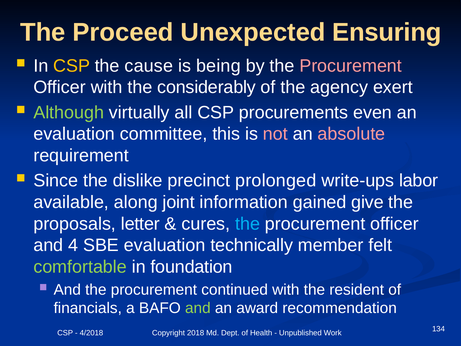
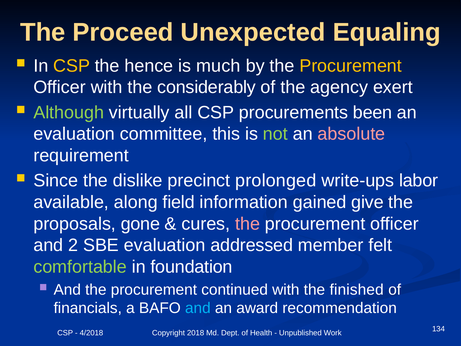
Ensuring: Ensuring -> Equaling
cause: cause -> hence
being: being -> much
Procurement at (351, 66) colour: pink -> yellow
even: even -> been
not colour: pink -> light green
joint: joint -> field
letter: letter -> gone
the at (248, 224) colour: light blue -> pink
4: 4 -> 2
technically: technically -> addressed
resident: resident -> finished
and at (198, 308) colour: light green -> light blue
